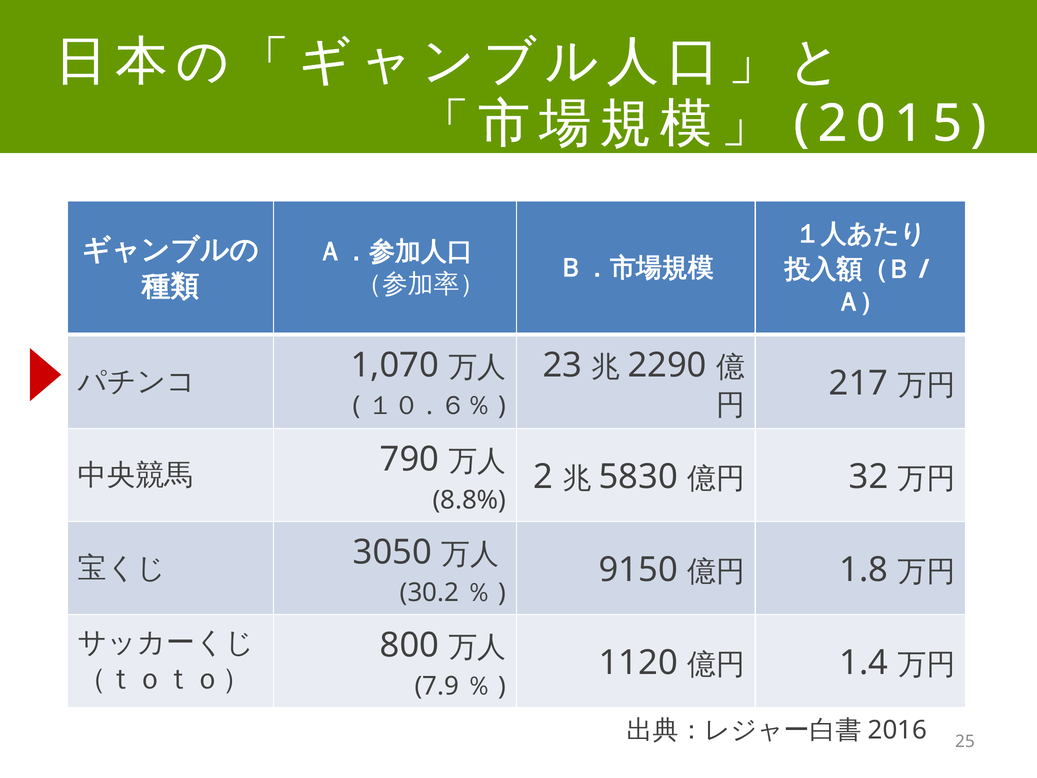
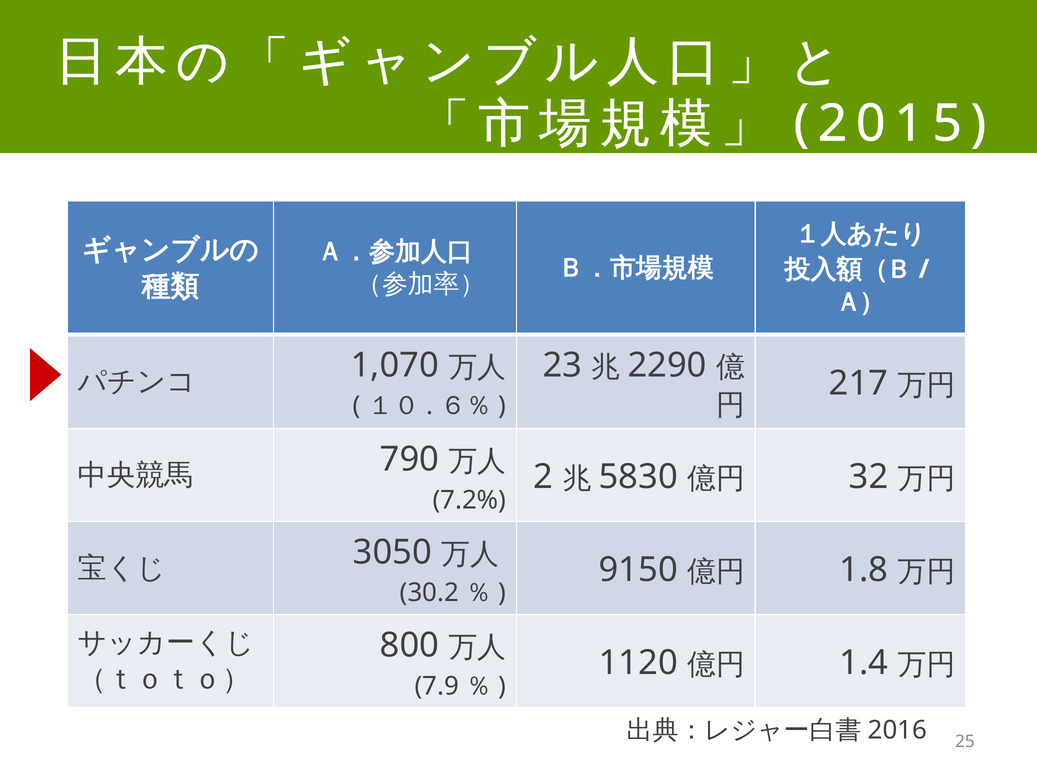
8.8%: 8.8% -> 7.2%
